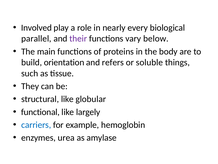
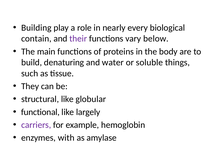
Involved: Involved -> Building
parallel: parallel -> contain
orientation: orientation -> denaturing
refers: refers -> water
carriers colour: blue -> purple
urea: urea -> with
